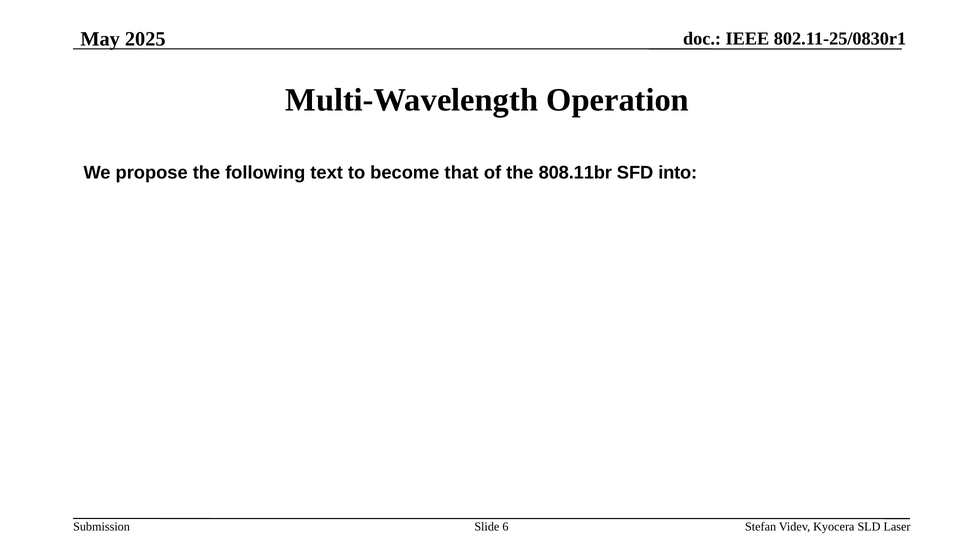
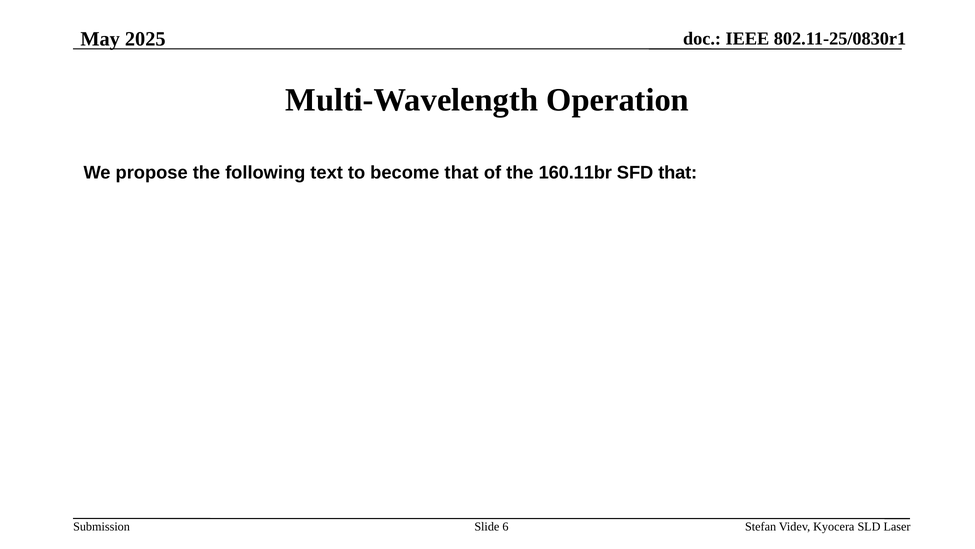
808.11br: 808.11br -> 160.11br
SFD into: into -> that
